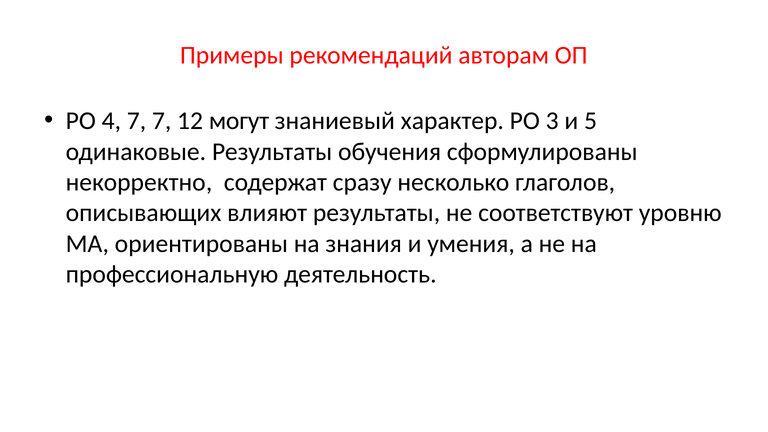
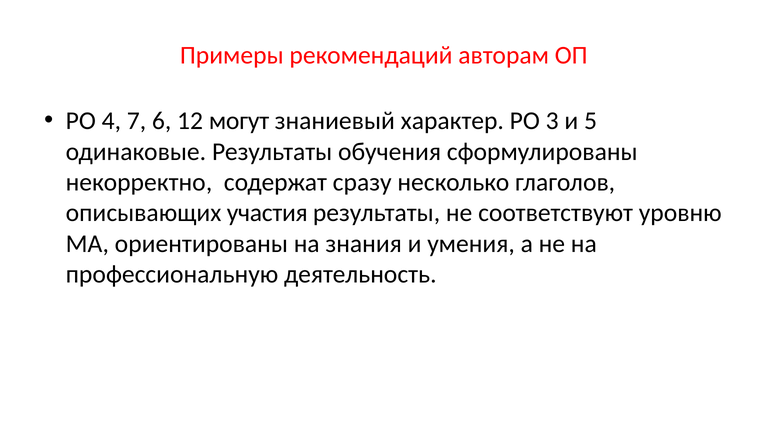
7 7: 7 -> 6
влияют: влияют -> участия
